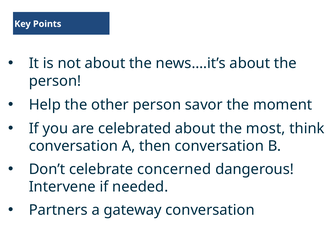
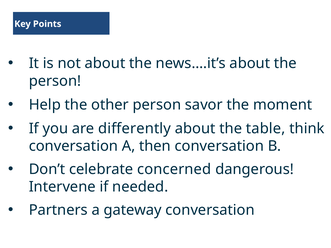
celebrated: celebrated -> differently
most: most -> table
